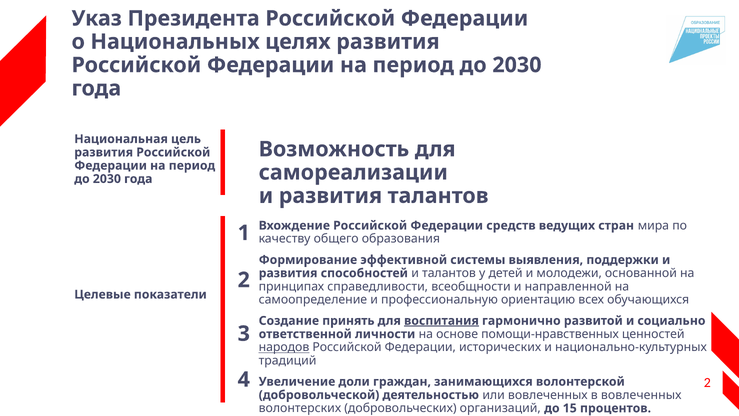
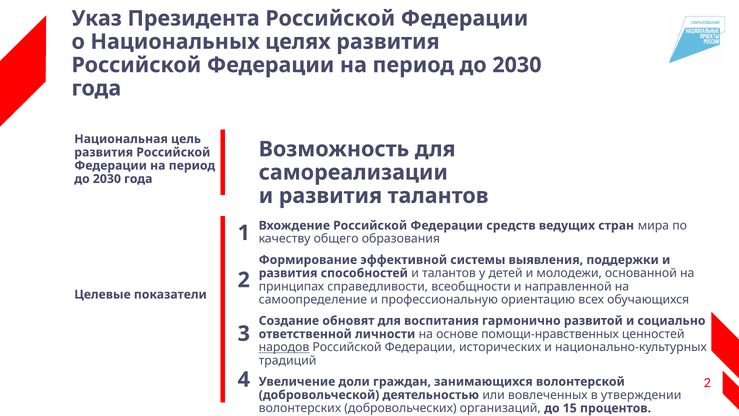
принять: принять -> обновят
воспитания underline: present -> none
в вовлеченных: вовлеченных -> утверждении
